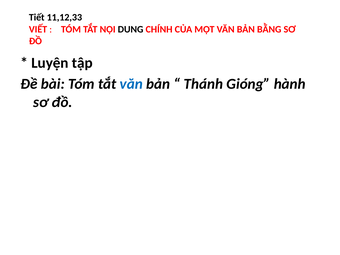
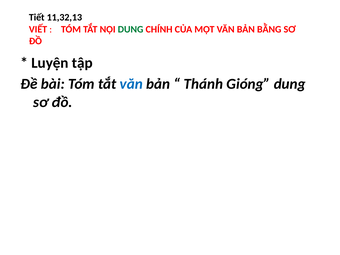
11,12,33: 11,12,33 -> 11,32,13
DUNG at (131, 29) colour: black -> green
Gióng hành: hành -> dung
